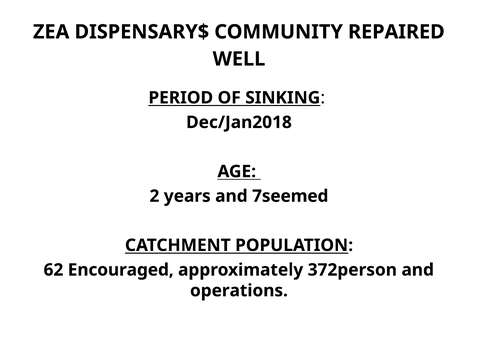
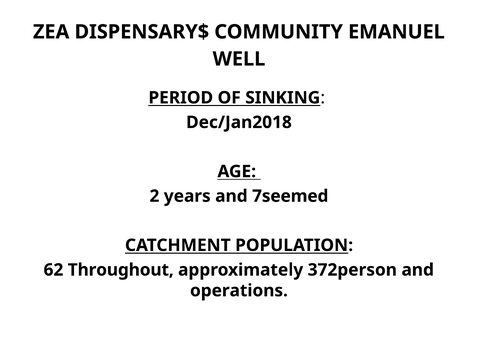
REPAIRED: REPAIRED -> EMANUEL
Encouraged: Encouraged -> Throughout
